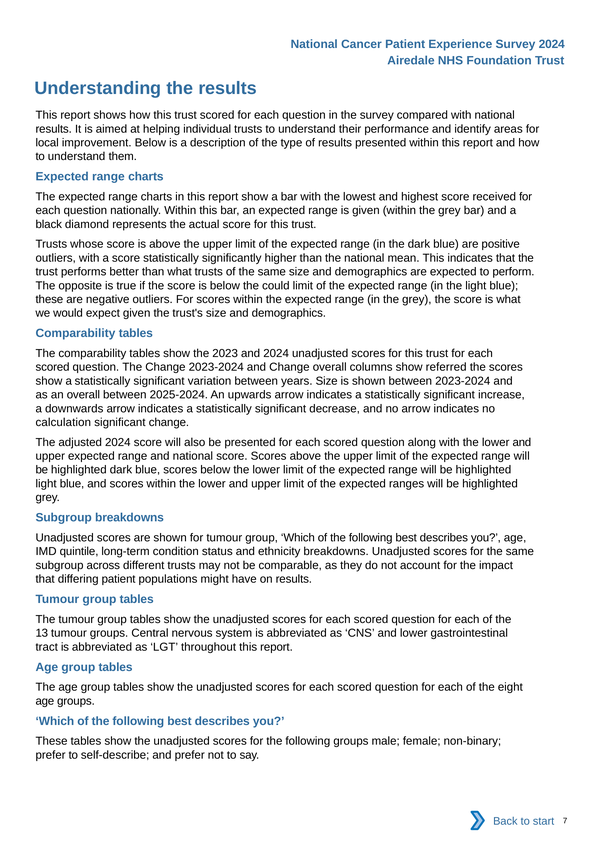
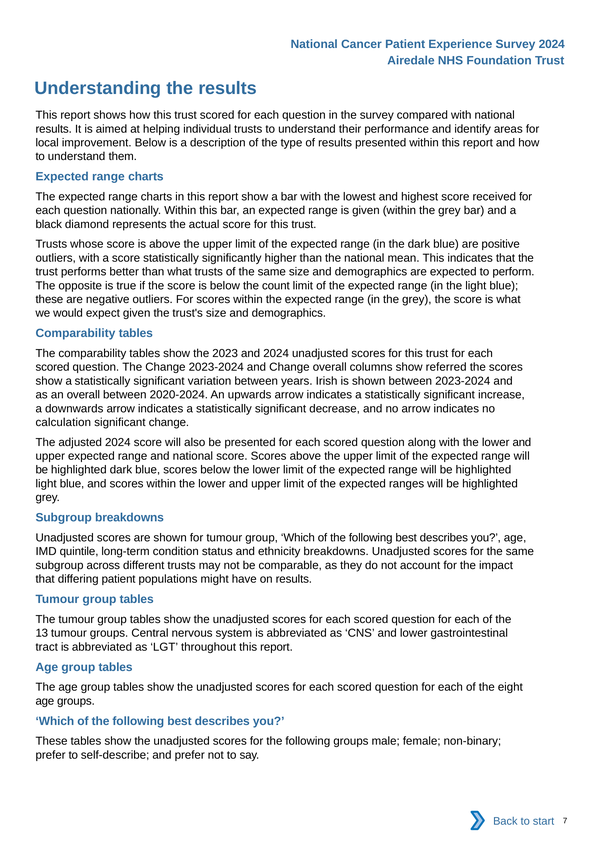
could: could -> count
years Size: Size -> Irish
2025-2024: 2025-2024 -> 2020-2024
